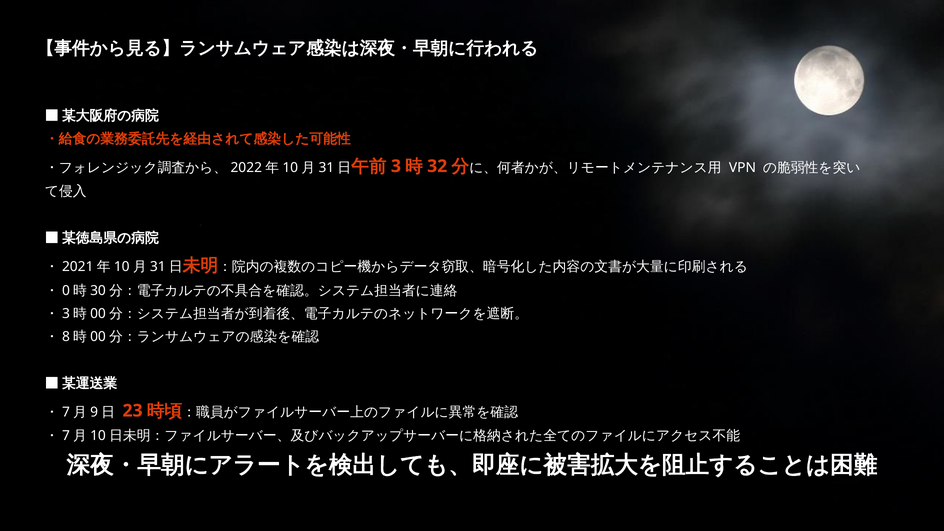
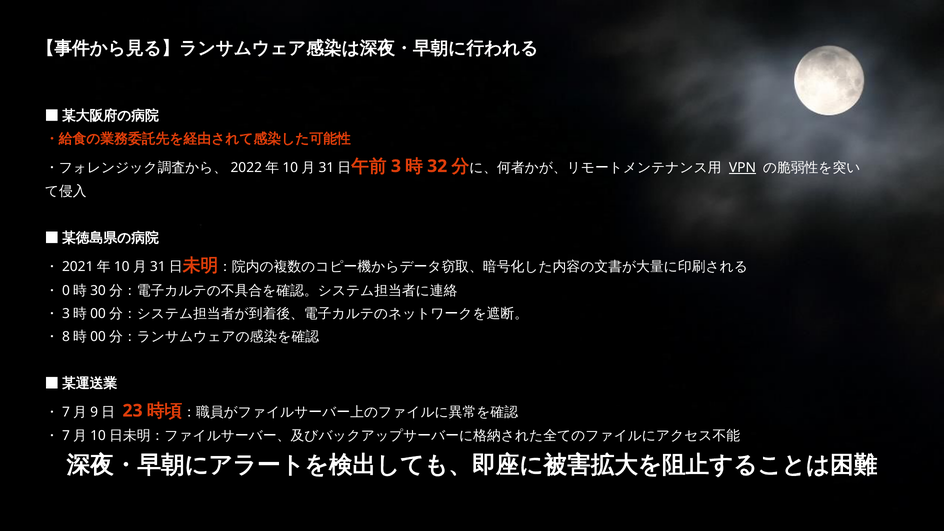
VPN underline: none -> present
